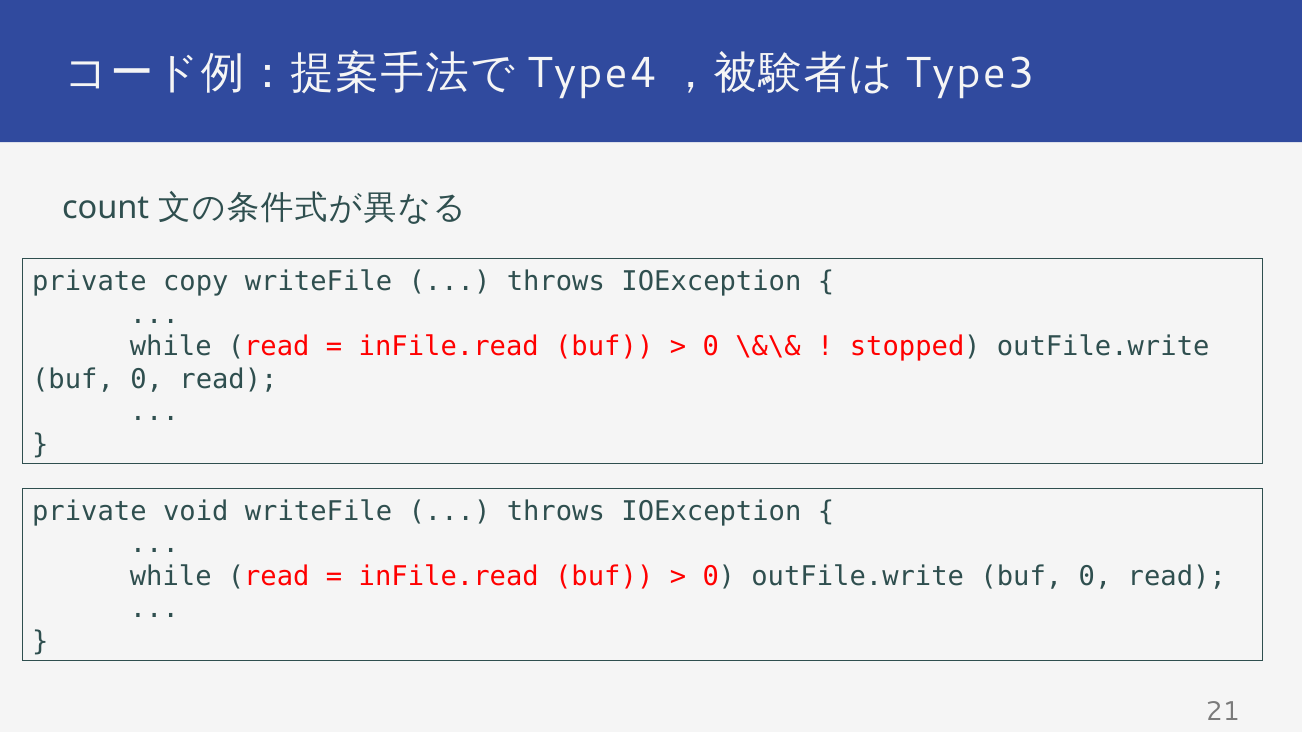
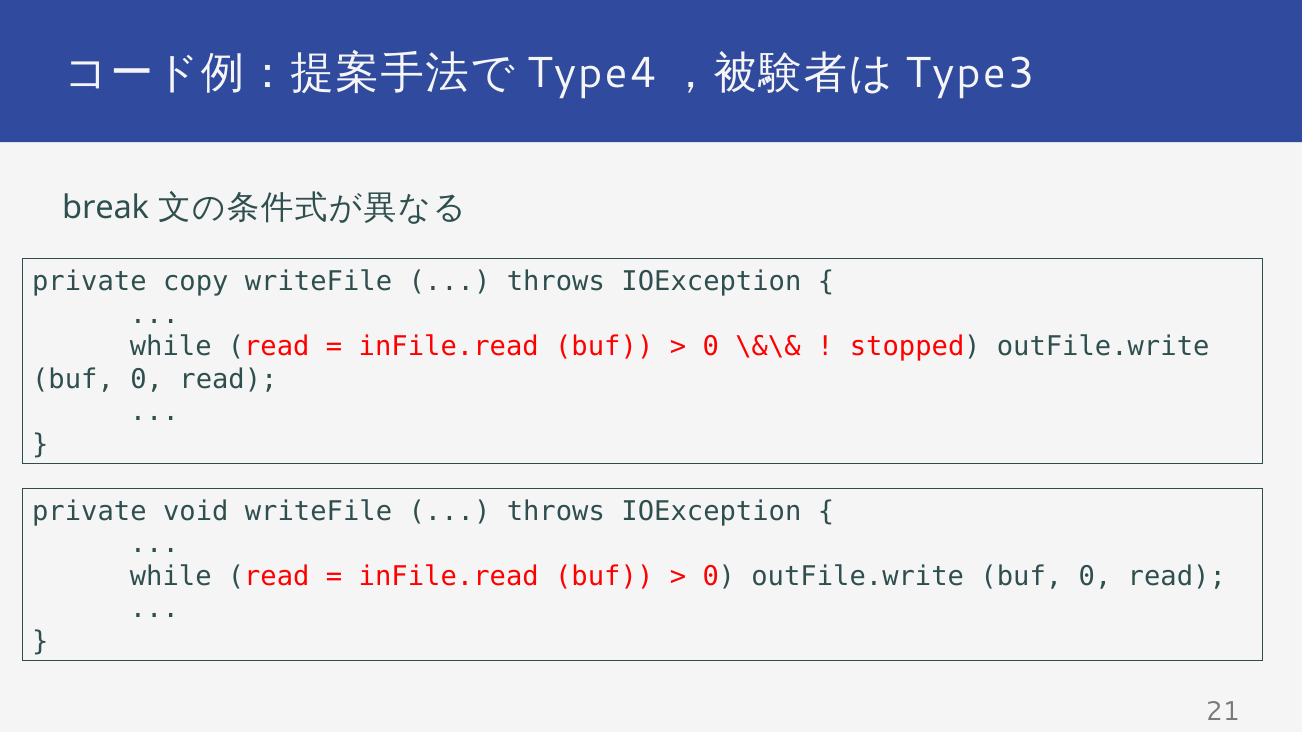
count: count -> break
